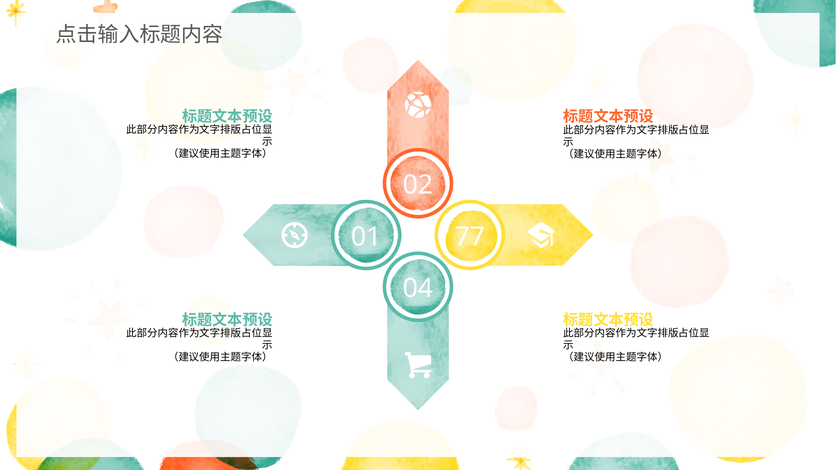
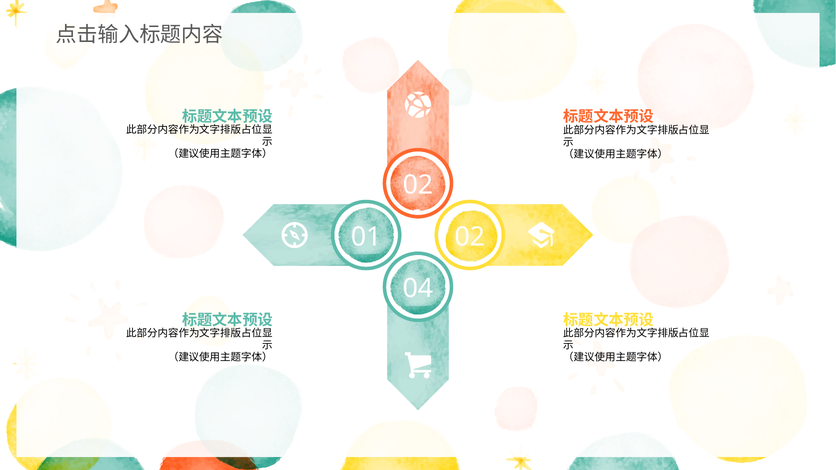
01 77: 77 -> 02
